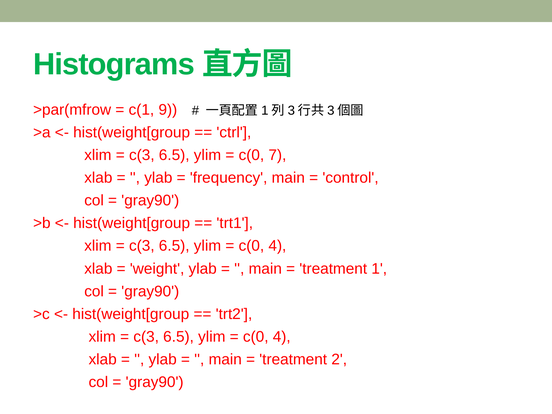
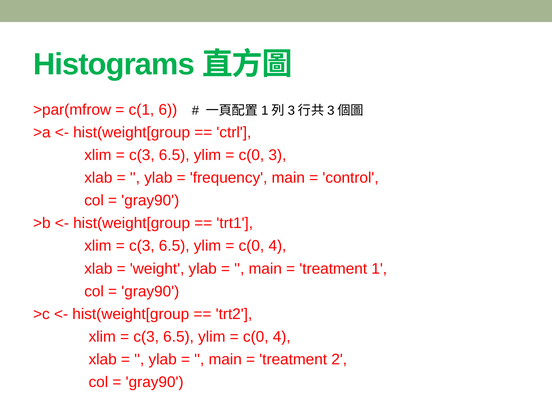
9: 9 -> 6
7: 7 -> 3
